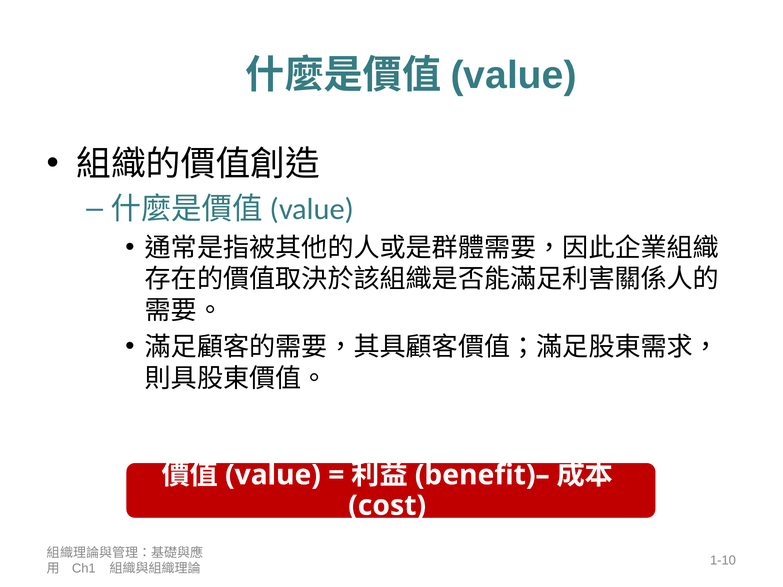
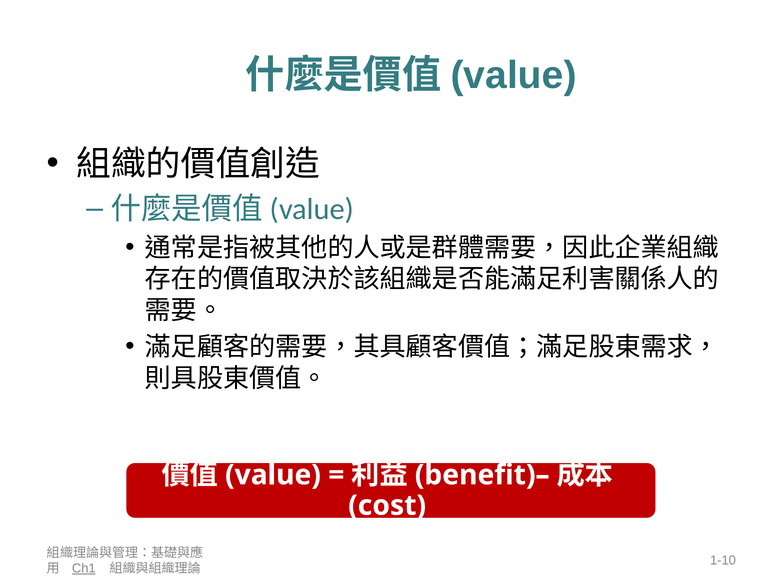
Ch1 underline: none -> present
